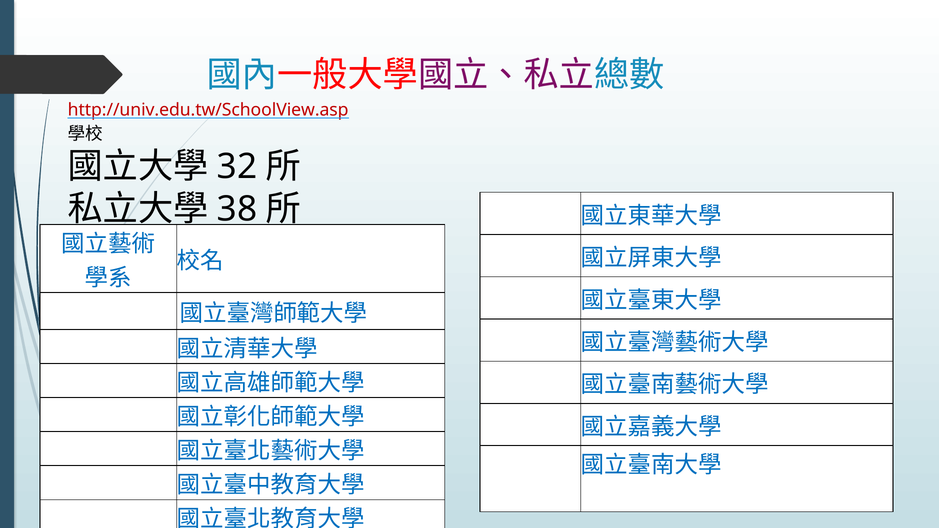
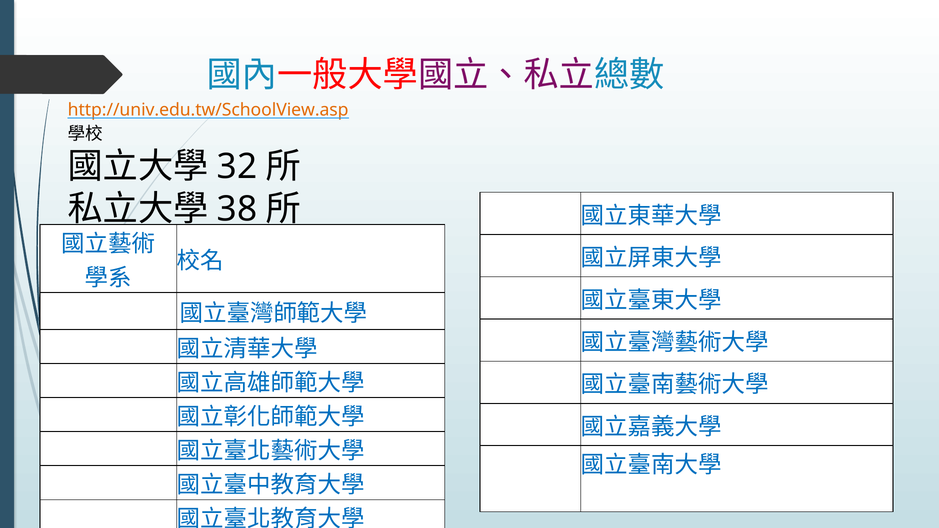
http://univ.edu.tw/SchoolView.asp colour: red -> orange
